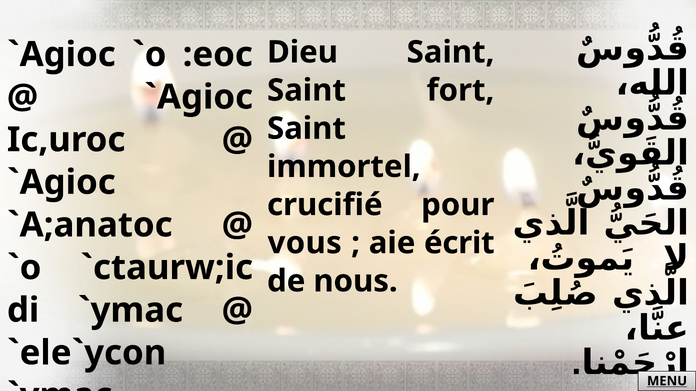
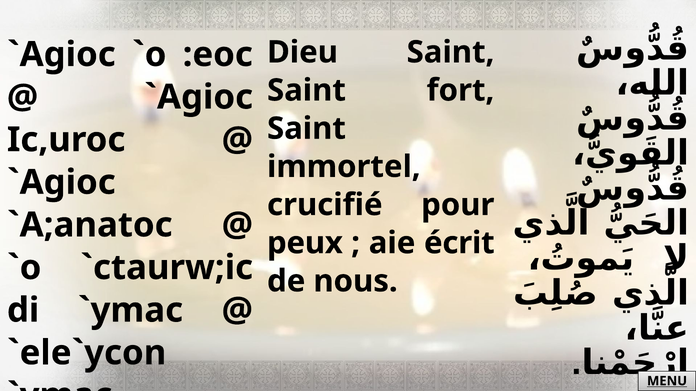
vous: vous -> peux
